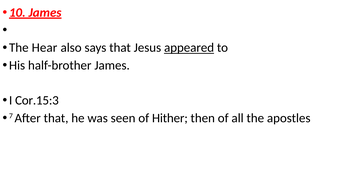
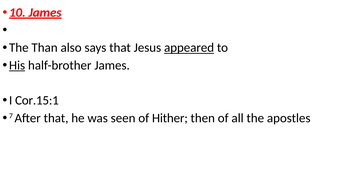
Hear: Hear -> Than
His underline: none -> present
Cor.15:3: Cor.15:3 -> Cor.15:1
